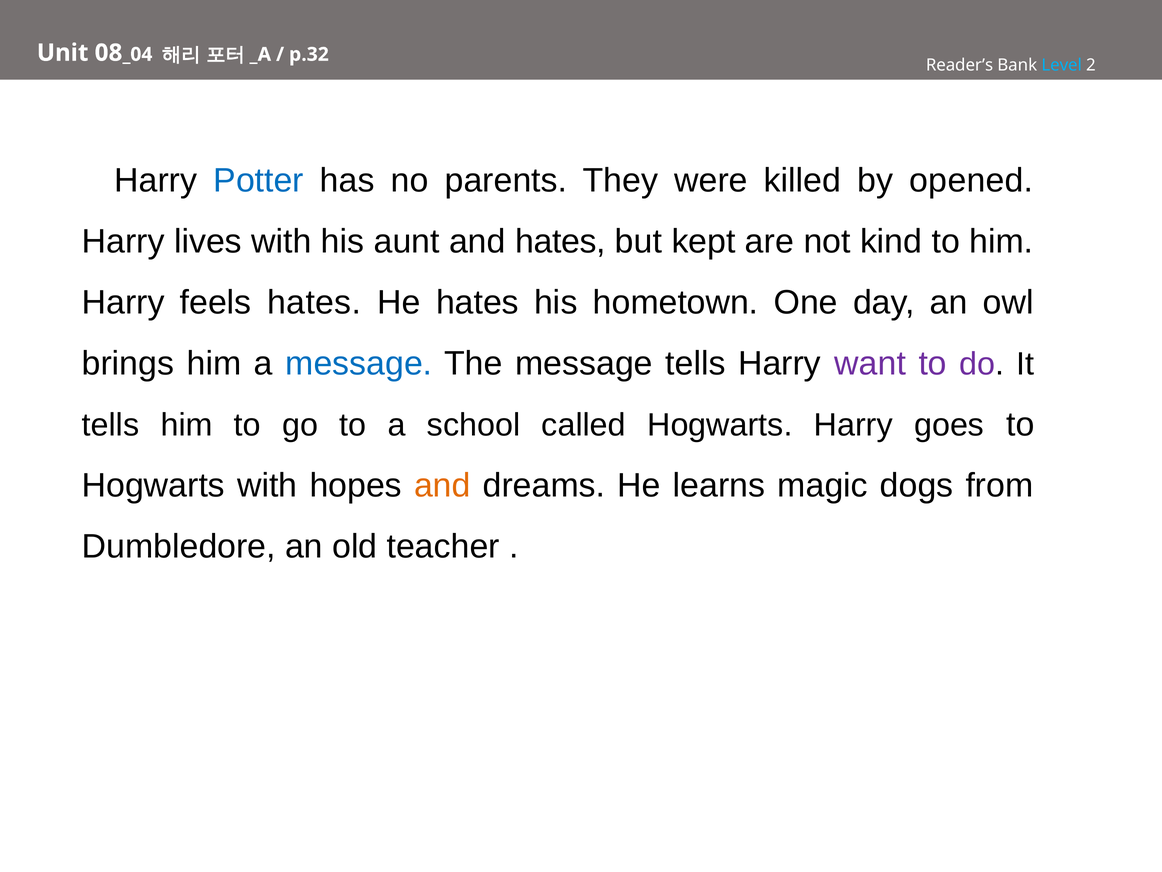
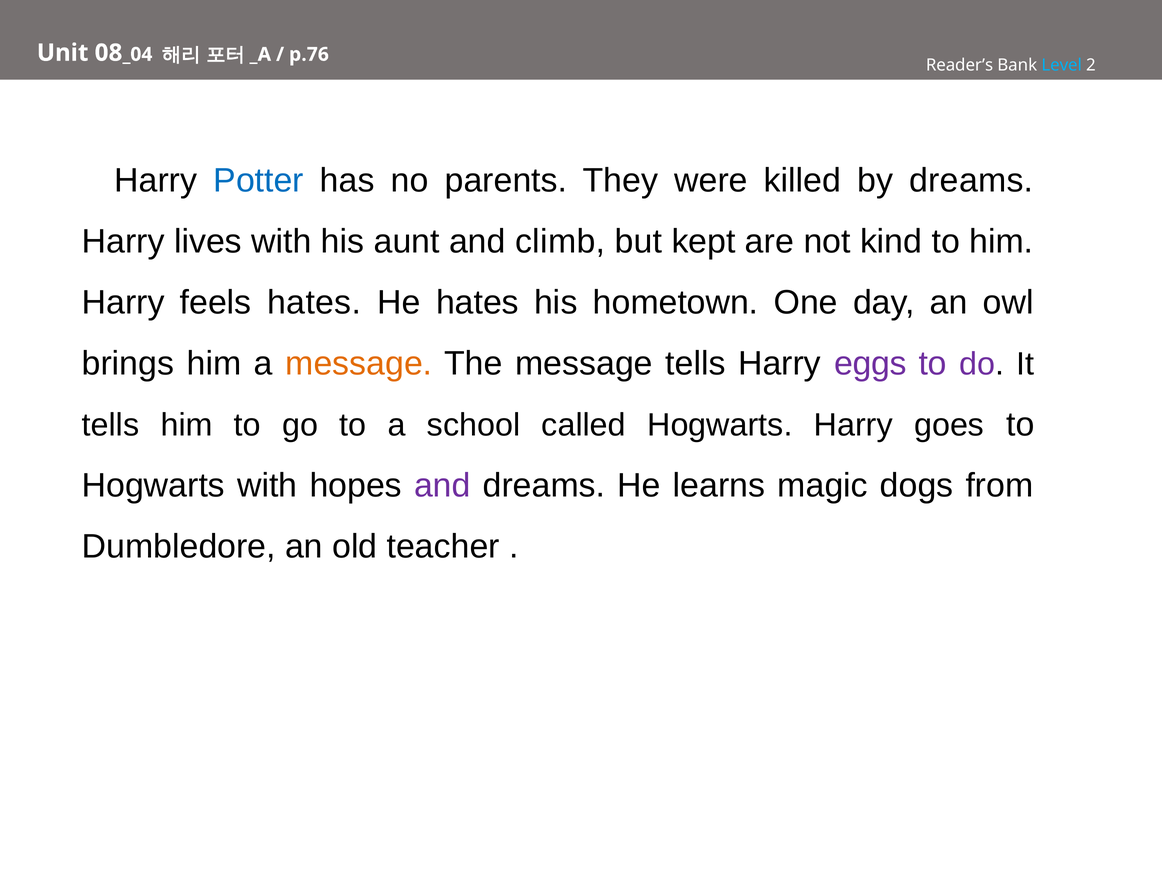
p.32: p.32 -> p.76
by opened: opened -> dreams
and hates: hates -> climb
message at (359, 363) colour: blue -> orange
want: want -> eggs
and at (442, 485) colour: orange -> purple
